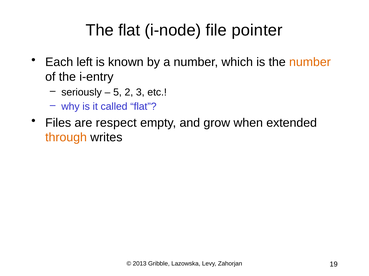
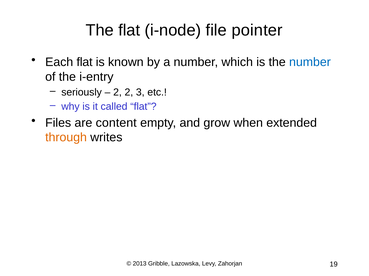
Each left: left -> flat
number at (310, 62) colour: orange -> blue
5 at (117, 93): 5 -> 2
respect: respect -> content
